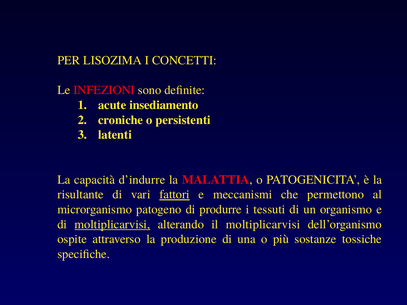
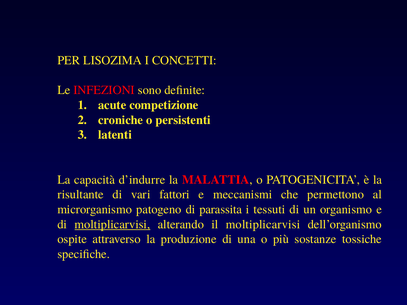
insediamento: insediamento -> competizione
fattori underline: present -> none
produrre: produrre -> parassita
